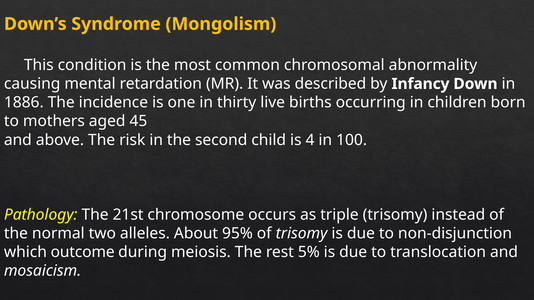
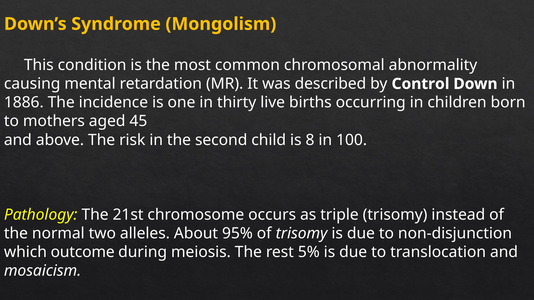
Infancy: Infancy -> Control
4: 4 -> 8
